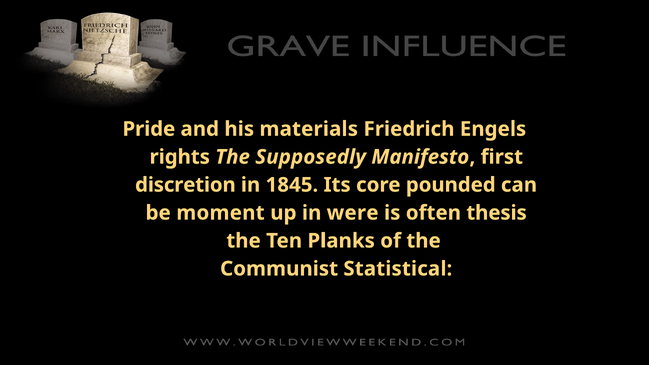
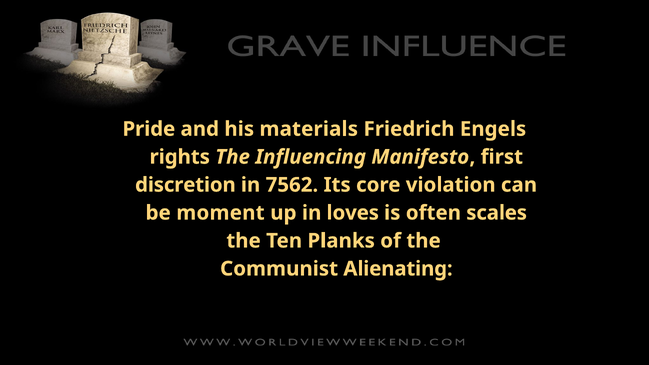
Supposedly: Supposedly -> Influencing
1845: 1845 -> 7562
pounded: pounded -> violation
were: were -> loves
thesis: thesis -> scales
Statistical: Statistical -> Alienating
